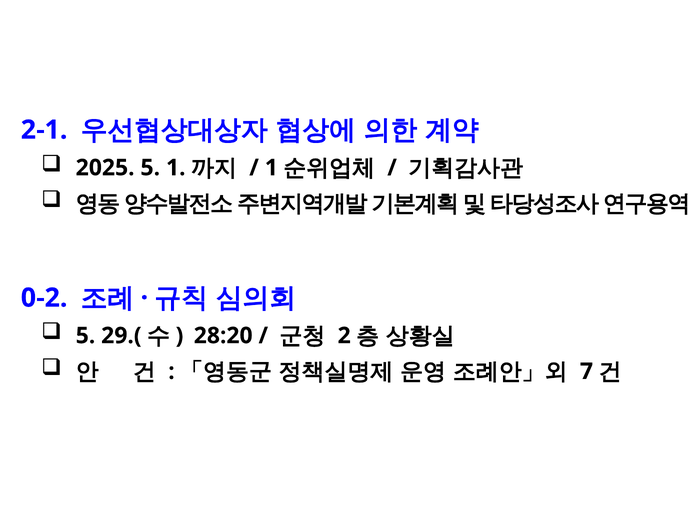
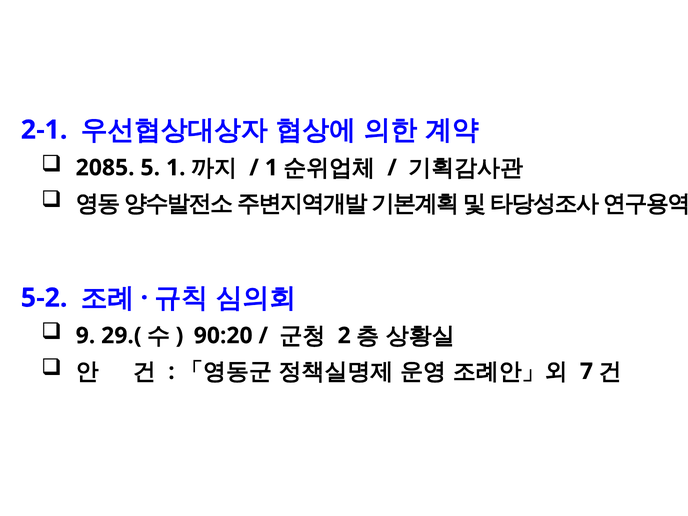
2025: 2025 -> 2085
0-2: 0-2 -> 5-2
5 at (85, 336): 5 -> 9
28:20: 28:20 -> 90:20
